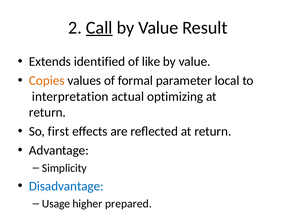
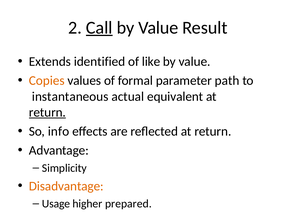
local: local -> path
interpretation: interpretation -> instantaneous
optimizing: optimizing -> equivalent
return at (47, 112) underline: none -> present
first: first -> info
Disadvantage colour: blue -> orange
